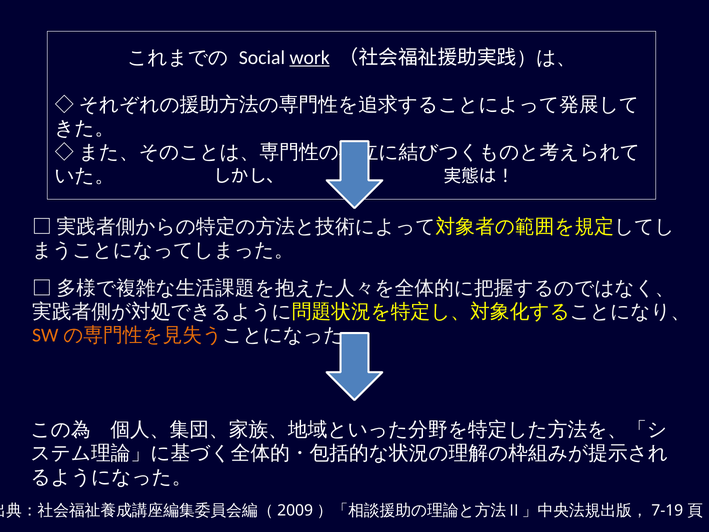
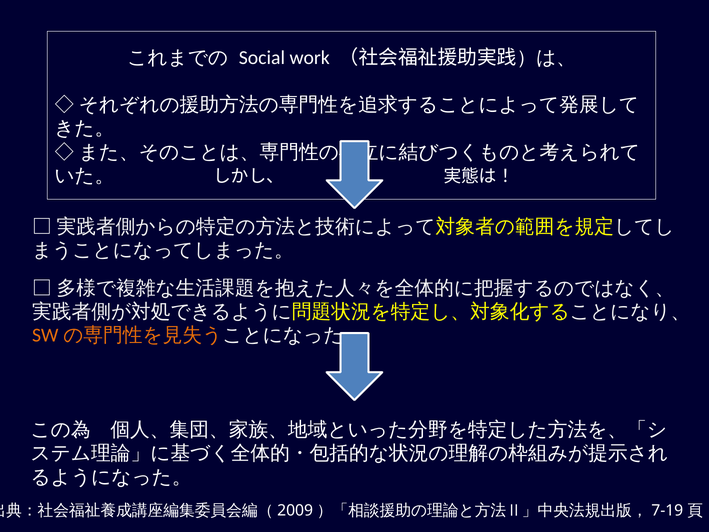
work underline: present -> none
